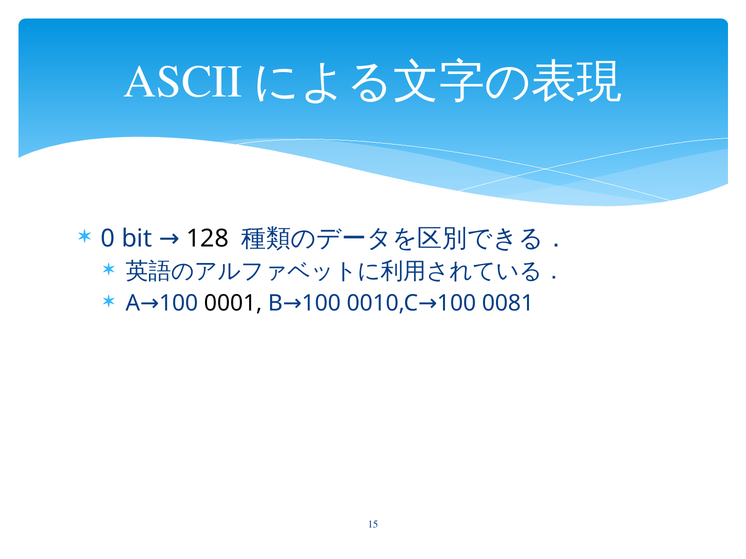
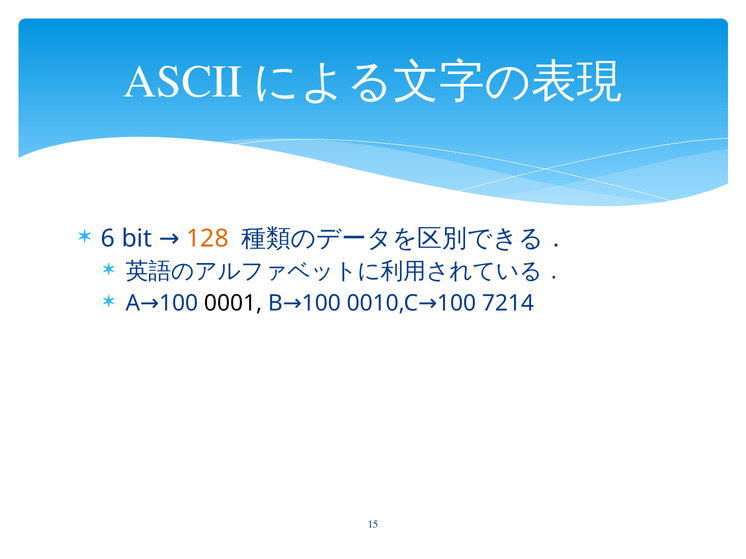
0: 0 -> 6
128 colour: black -> orange
0081: 0081 -> 7214
